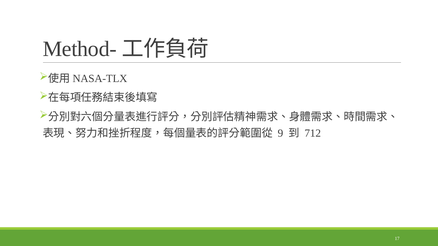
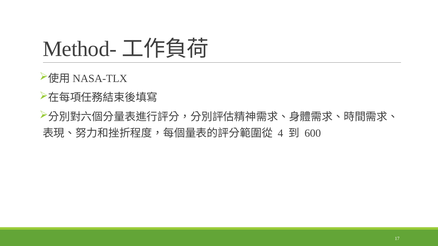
9: 9 -> 4
712: 712 -> 600
